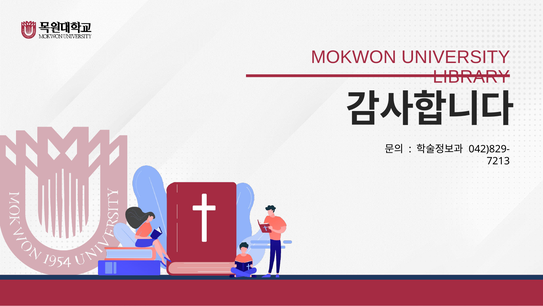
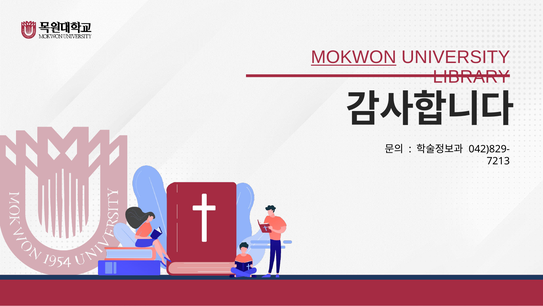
MOKWON underline: none -> present
